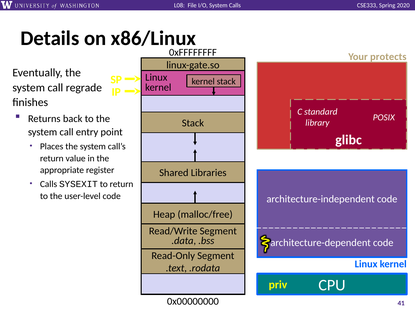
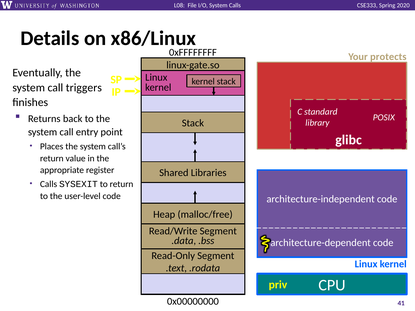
regrade: regrade -> triggers
